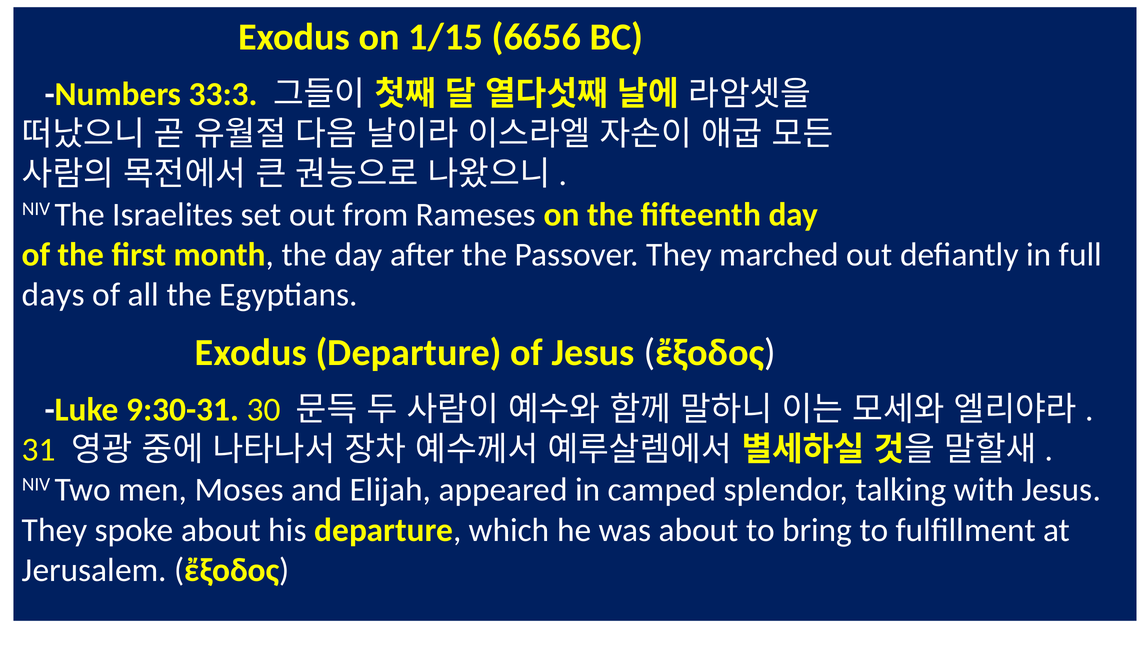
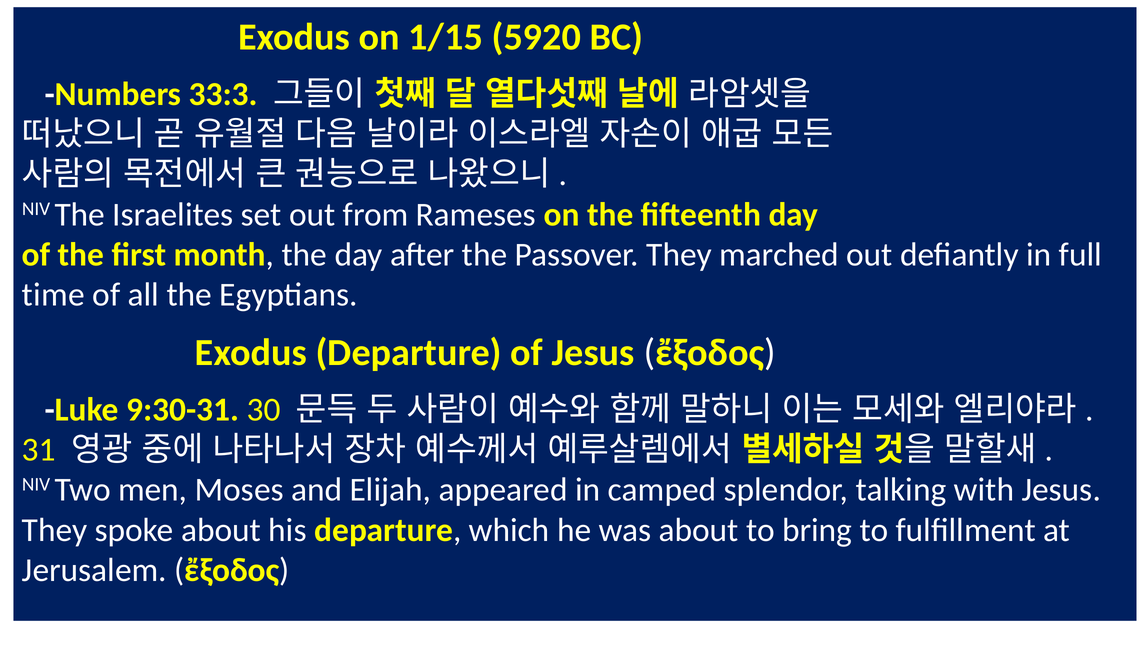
6656: 6656 -> 5920
days: days -> time
